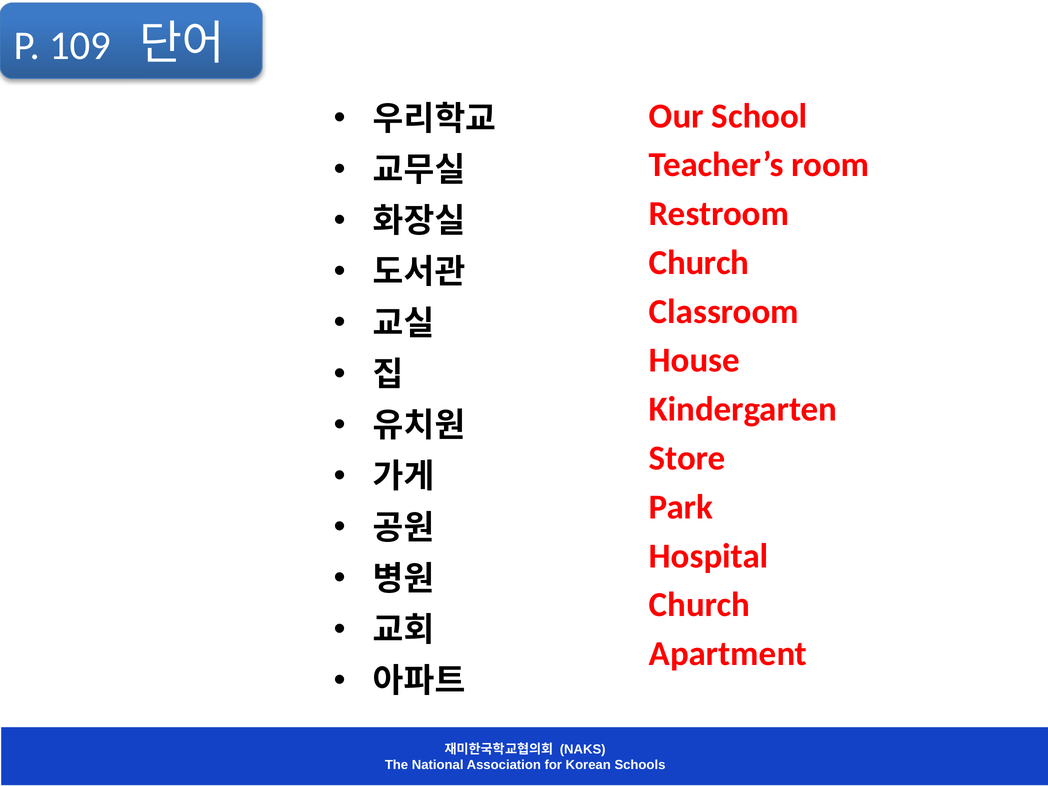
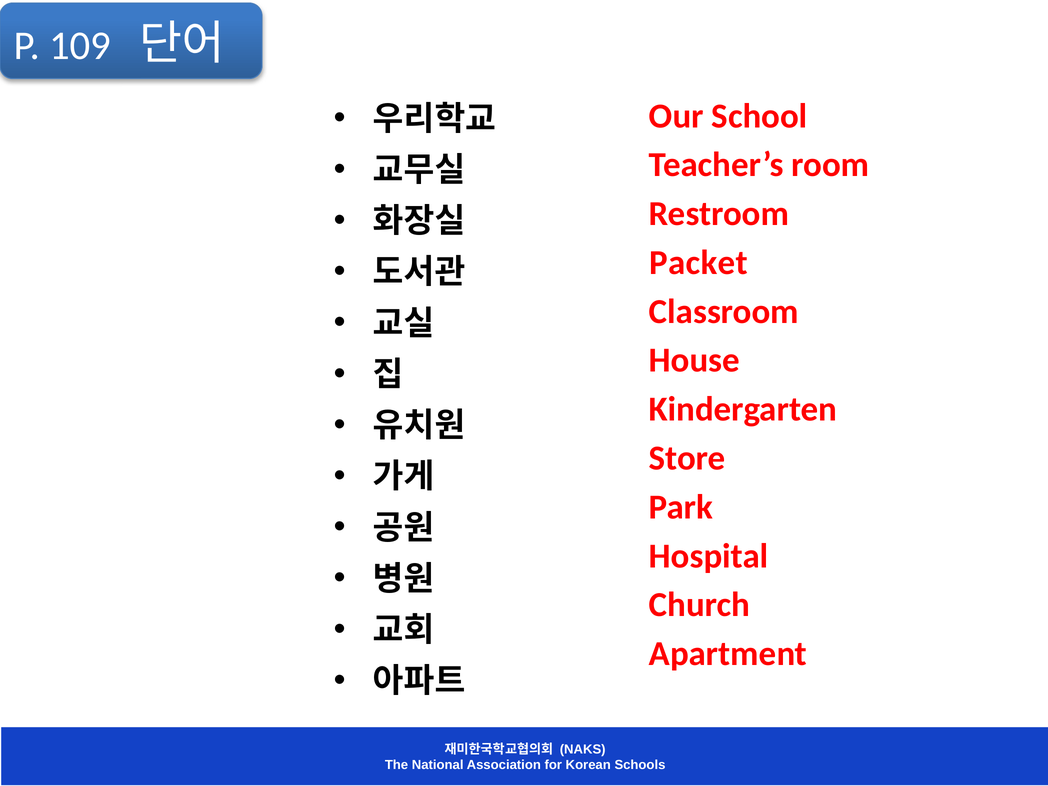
Church at (699, 263): Church -> Packet
